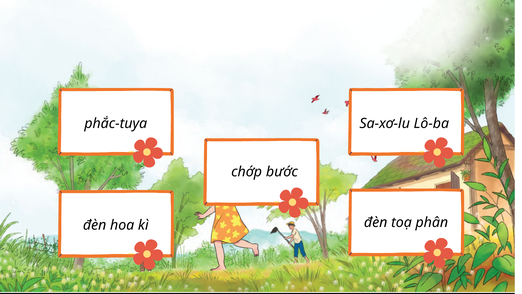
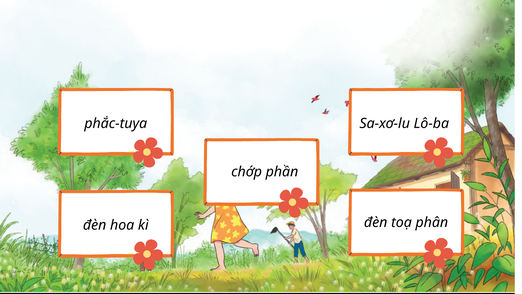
bước: bước -> phần
